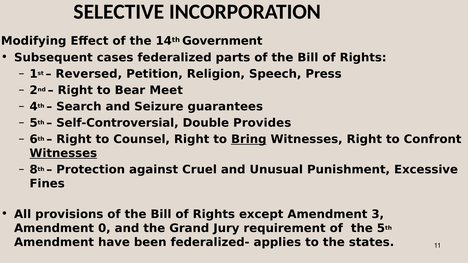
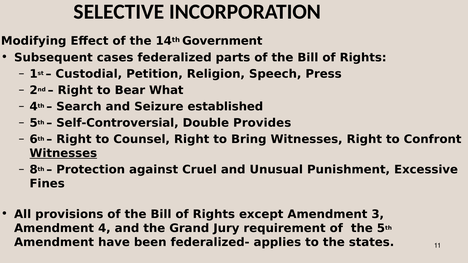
Reversed: Reversed -> Custodial
Meet: Meet -> What
guarantees: guarantees -> established
Bring underline: present -> none
Amendment 0: 0 -> 4
